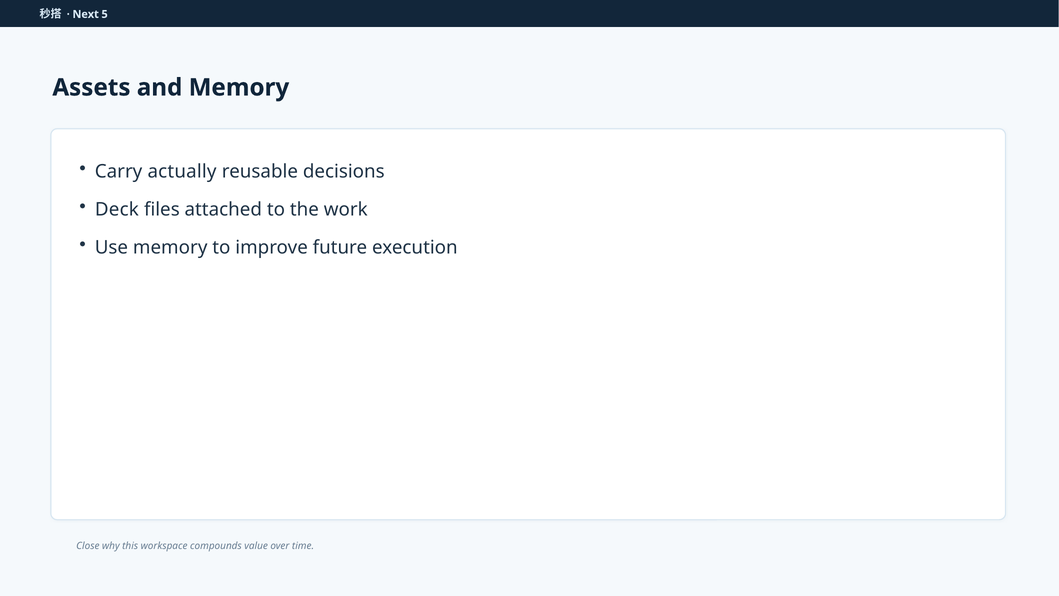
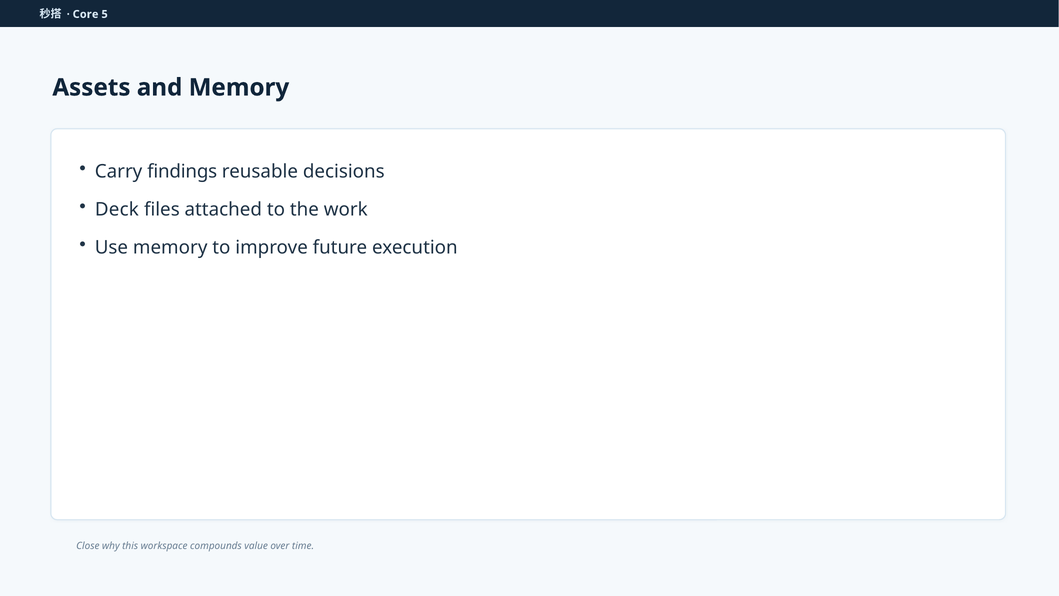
Next: Next -> Core
actually: actually -> findings
